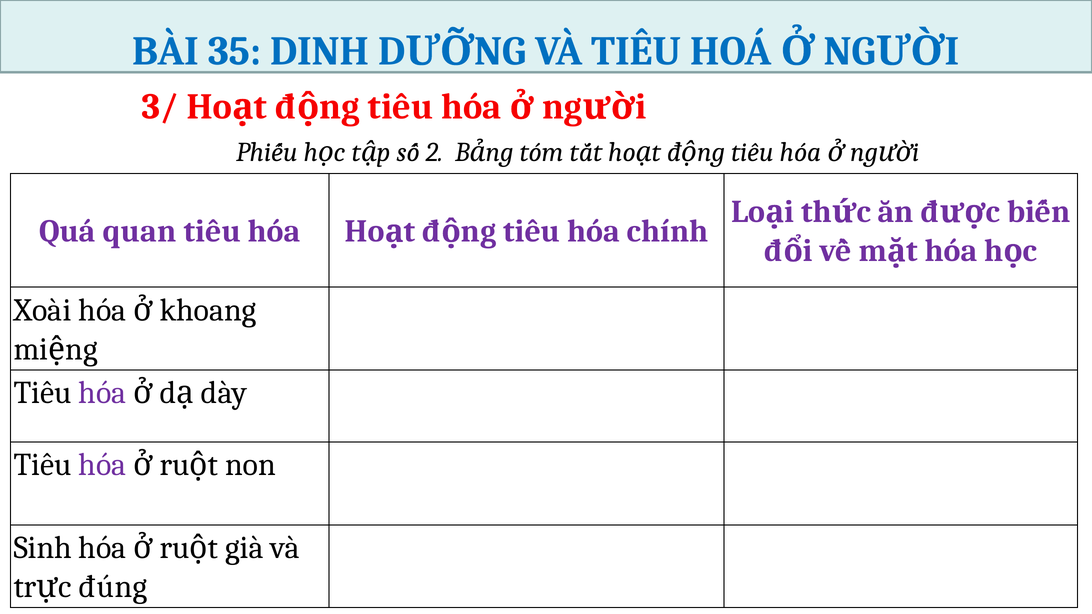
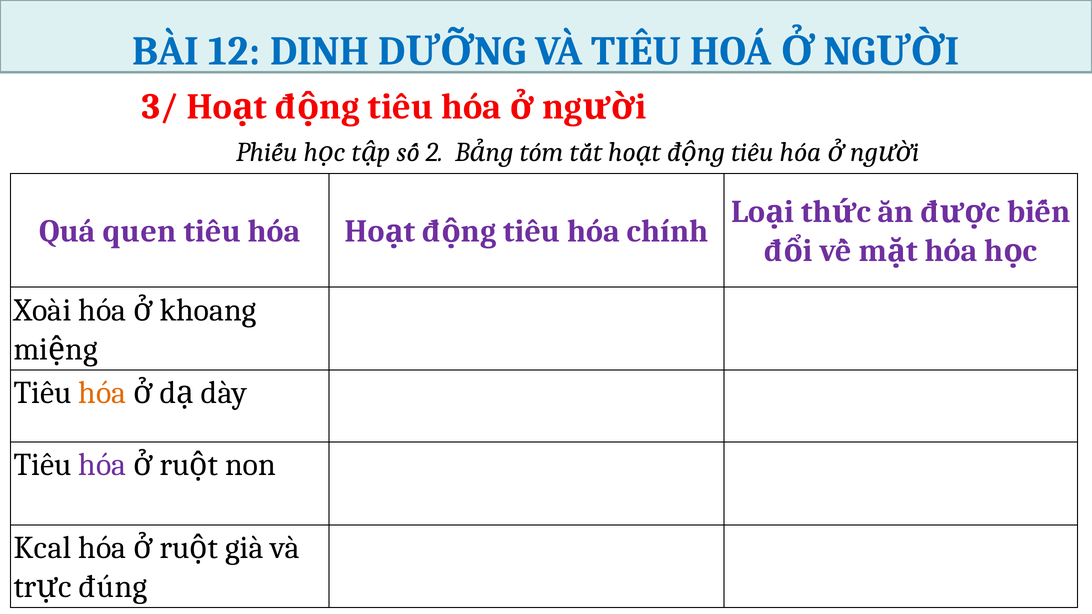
35: 35 -> 12
quan: quan -> quen
hóa at (102, 393) colour: purple -> orange
Sinh: Sinh -> Kcal
